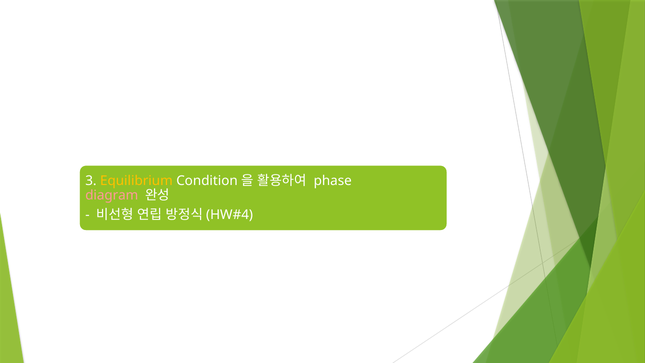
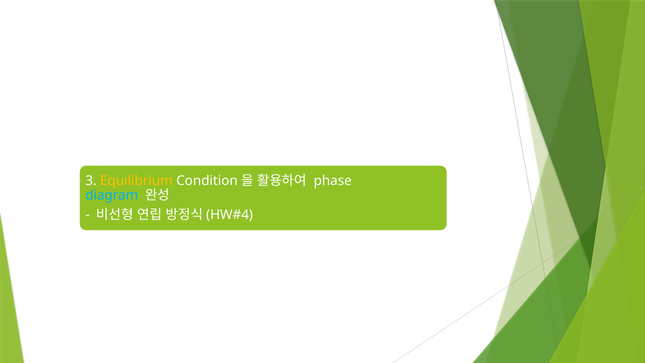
diagram colour: pink -> light blue
